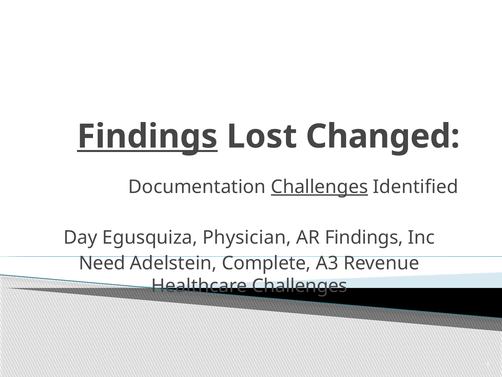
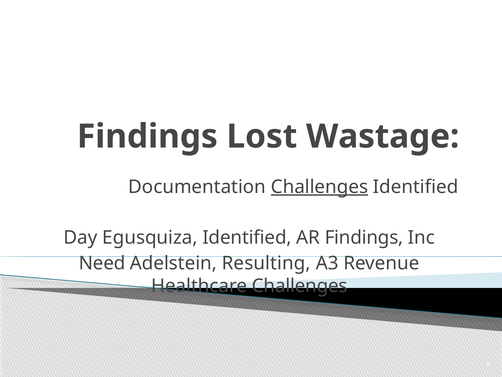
Findings at (147, 136) underline: present -> none
Changed: Changed -> Wastage
Egusquiza Physician: Physician -> Identified
Complete: Complete -> Resulting
